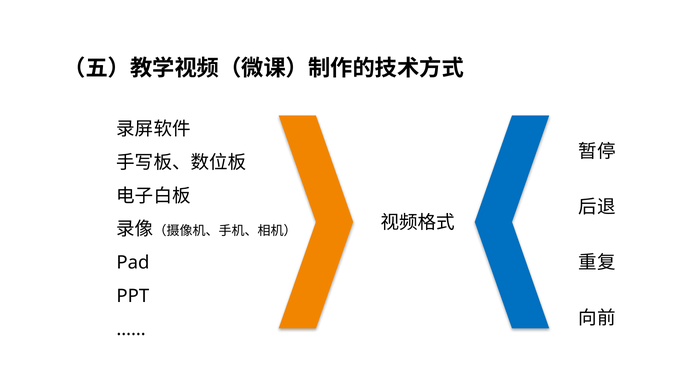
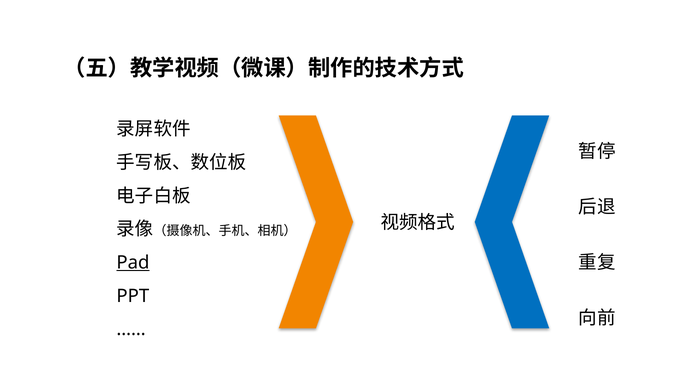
Pad underline: none -> present
